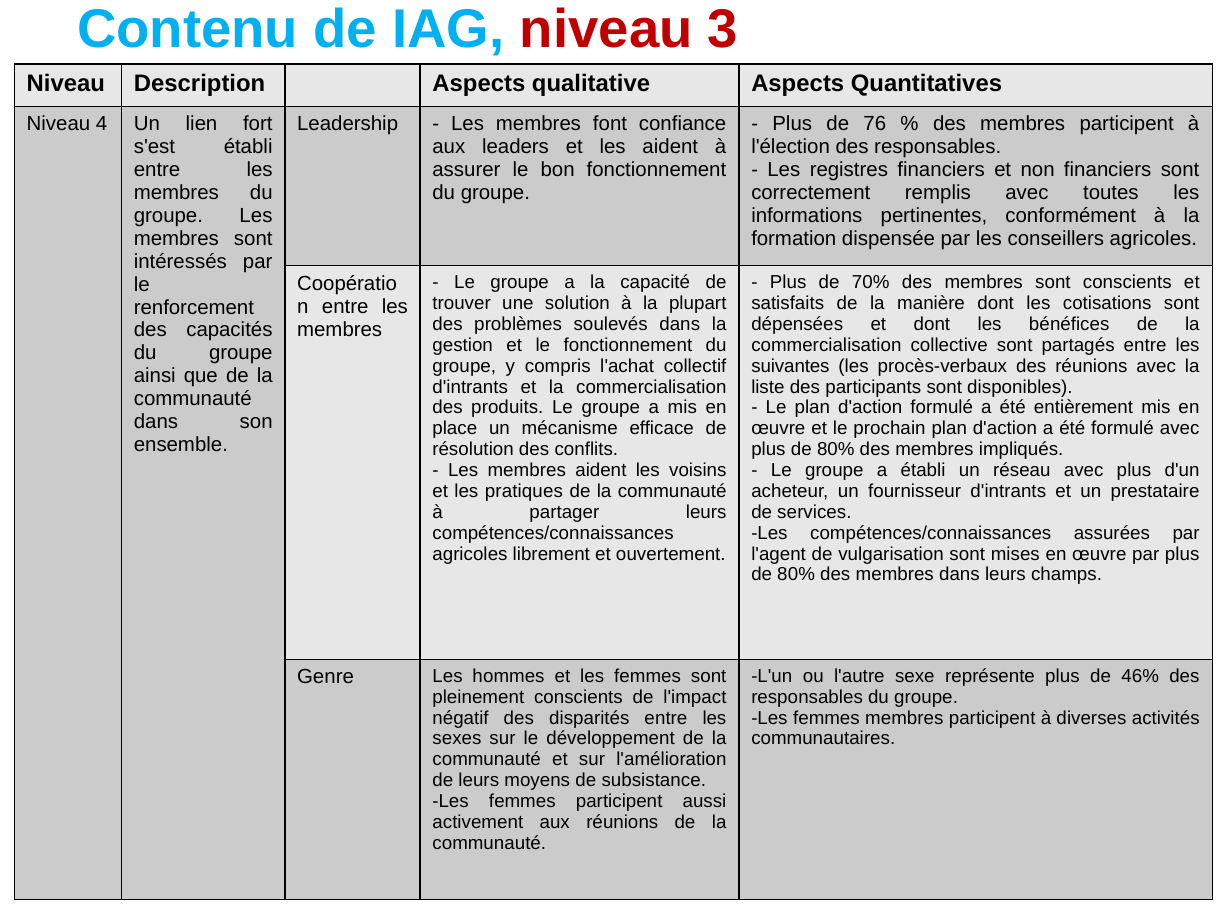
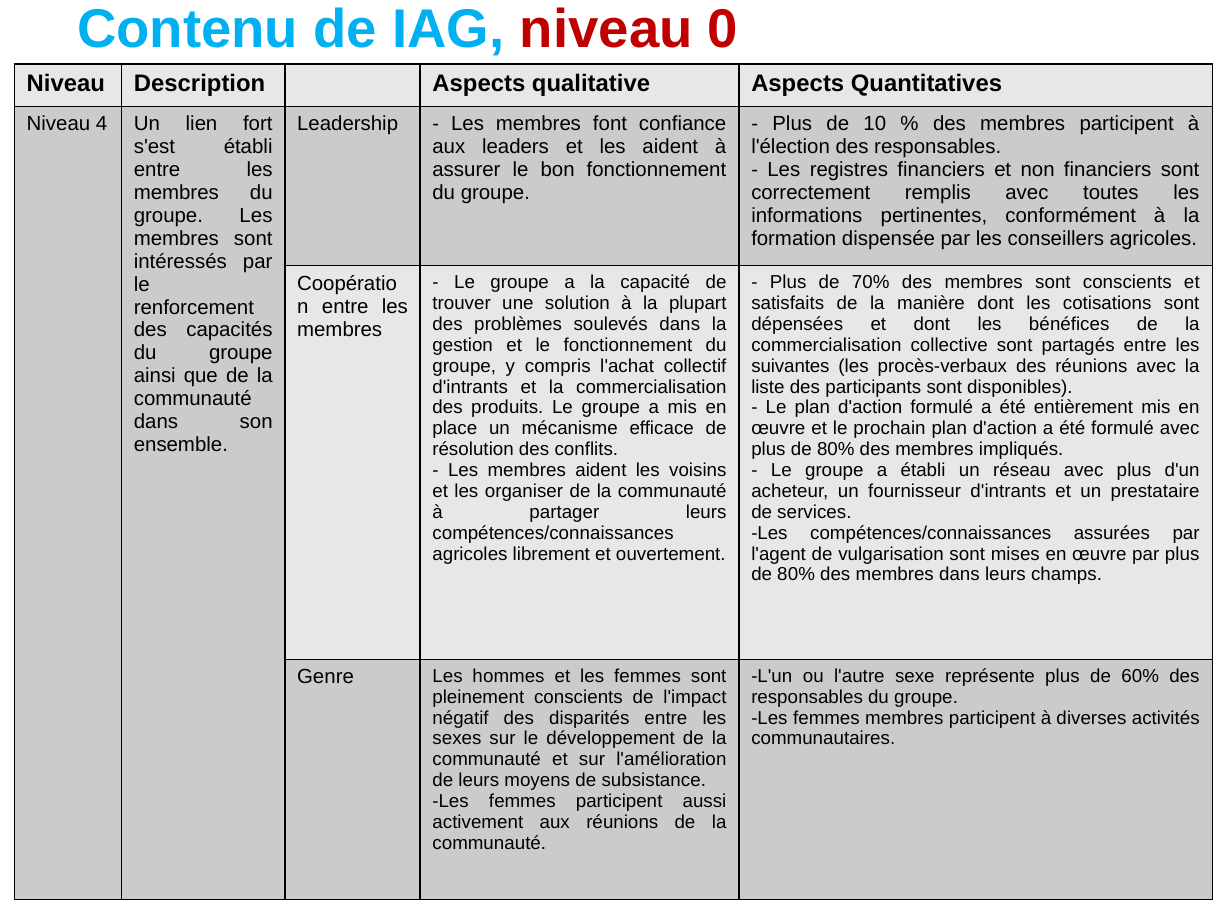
3: 3 -> 0
76: 76 -> 10
pratiques: pratiques -> organiser
46%: 46% -> 60%
